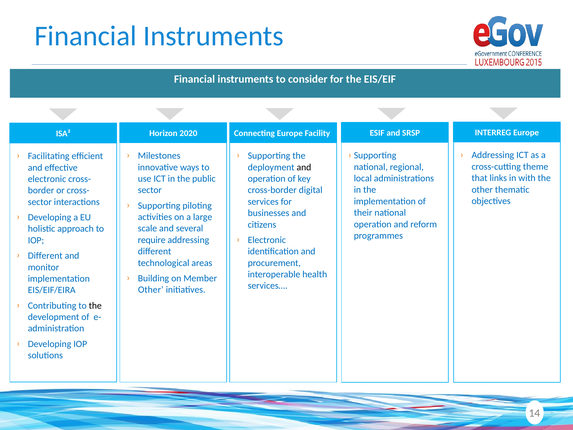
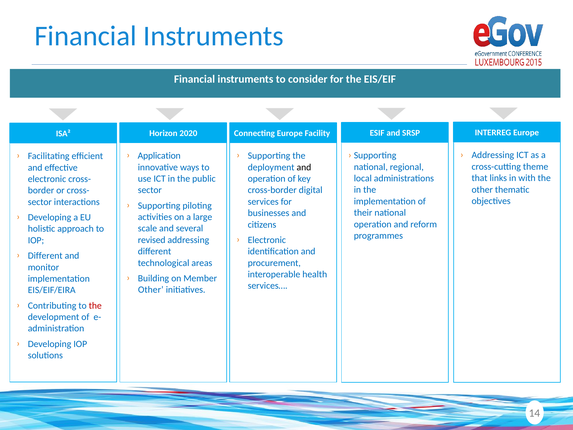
Milestones: Milestones -> Application
require: require -> revised
the at (95, 305) colour: black -> red
